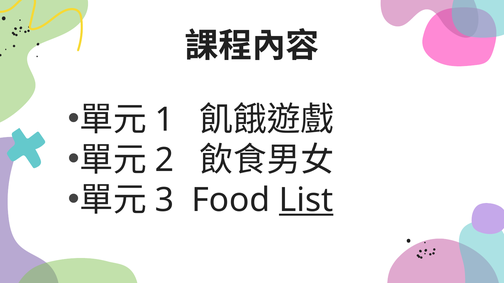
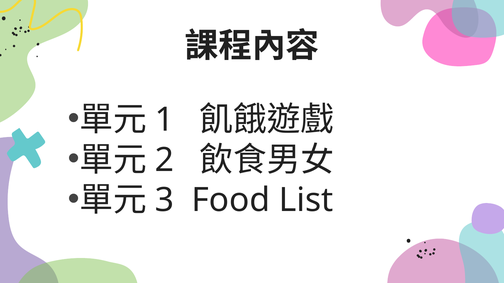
List underline: present -> none
